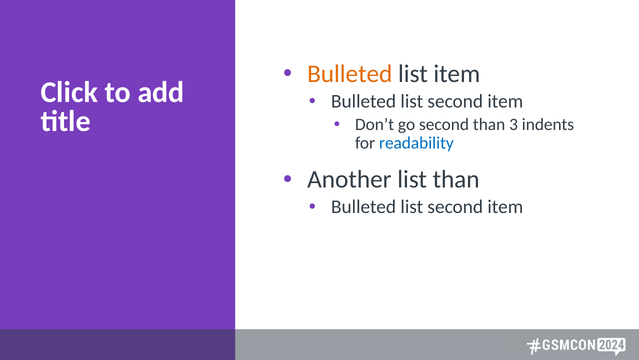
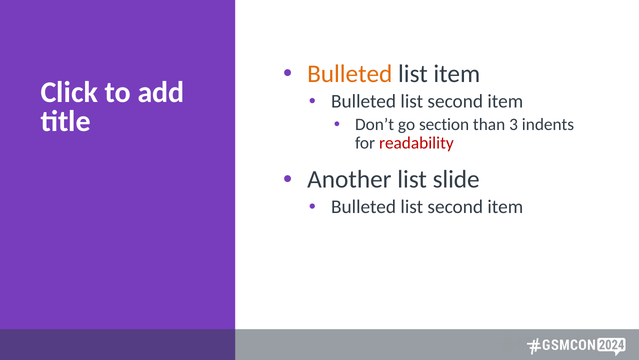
go second: second -> section
readability colour: blue -> red
list than: than -> slide
